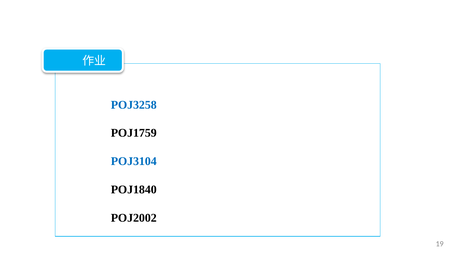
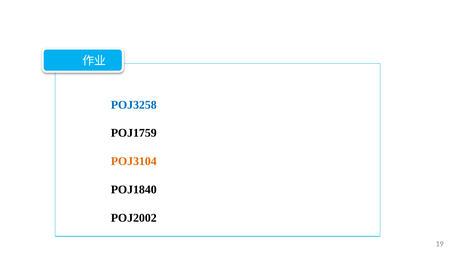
POJ3104 colour: blue -> orange
